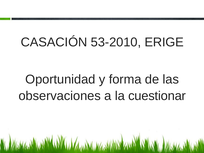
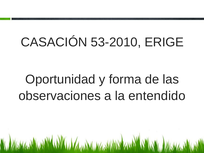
cuestionar: cuestionar -> entendido
